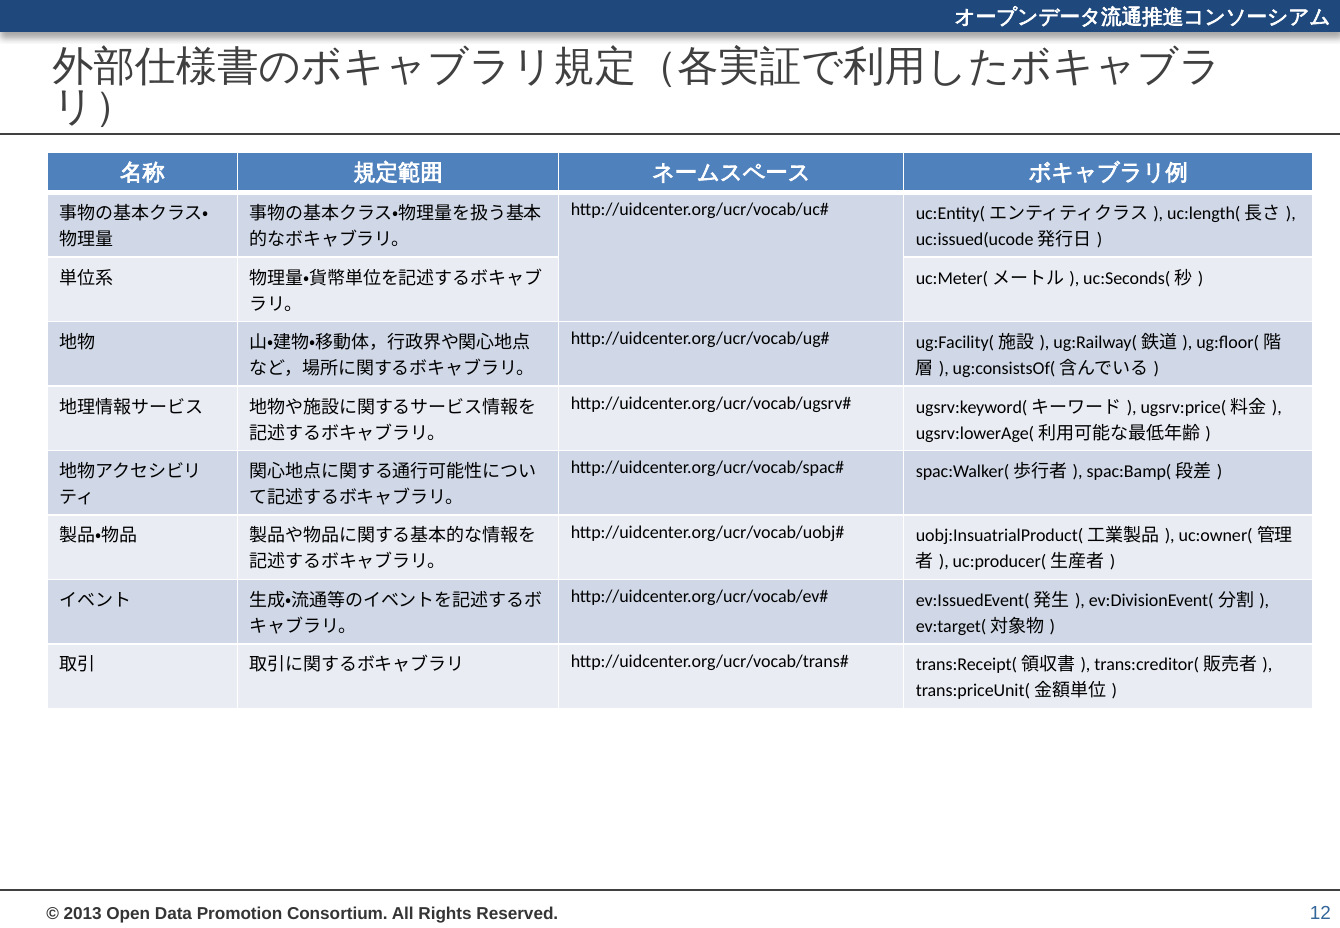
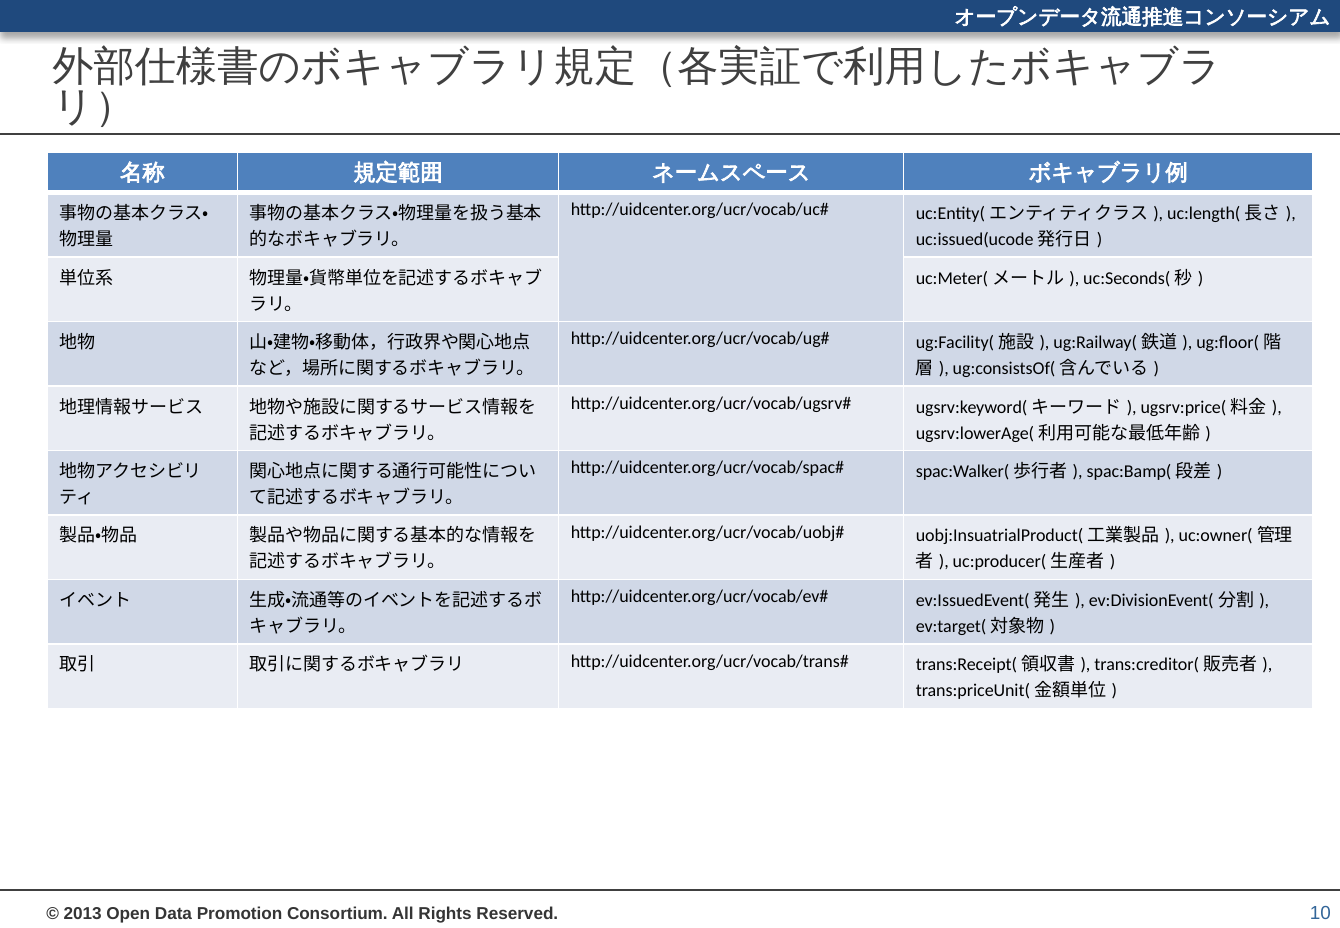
12: 12 -> 10
